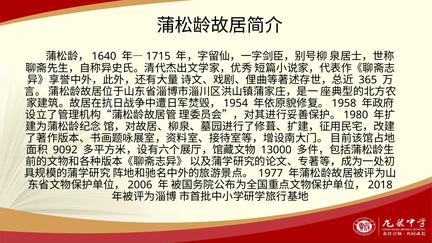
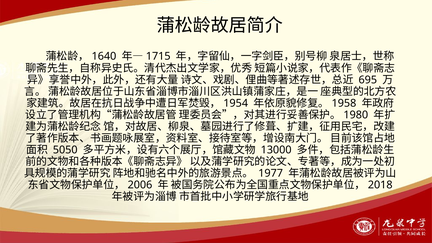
365: 365 -> 695
9092: 9092 -> 5050
